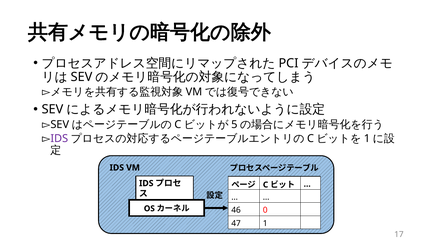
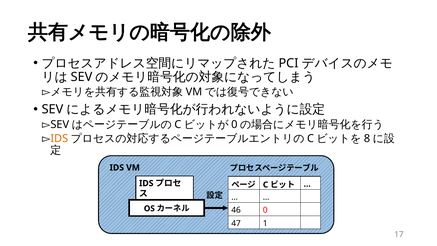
5 at (234, 124): 5 -> 0
IDS at (59, 138) colour: purple -> orange
1 at (367, 138): 1 -> 8
